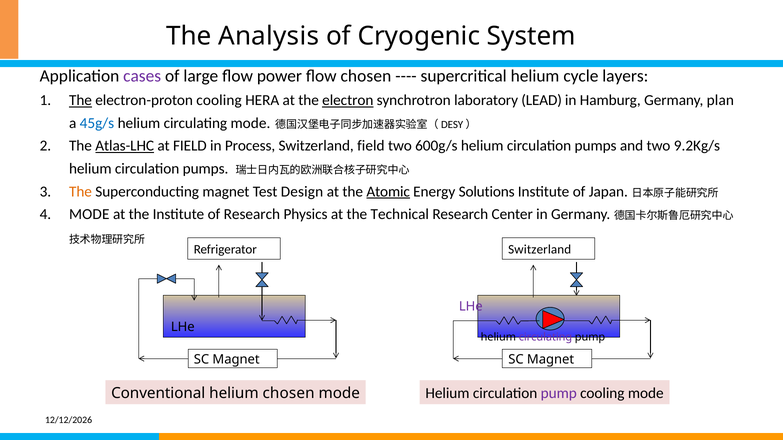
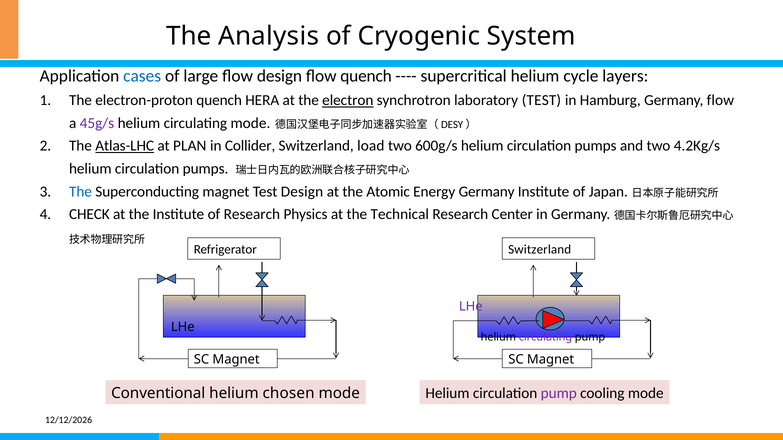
cases colour: purple -> blue
flow power: power -> design
flow chosen: chosen -> quench
The at (80, 100) underline: present -> none
electron-proton cooling: cooling -> quench
laboratory LEAD: LEAD -> TEST
Germany plan: plan -> flow
45g/s colour: blue -> purple
at FIELD: FIELD -> PLAN
Process: Process -> Collider
Switzerland field: field -> load
9.2Kg/s: 9.2Kg/s -> 4.2Kg/s
The at (80, 192) colour: orange -> blue
Atomic underline: present -> none
Energy Solutions: Solutions -> Germany
MODE at (89, 215): MODE -> CHECK
